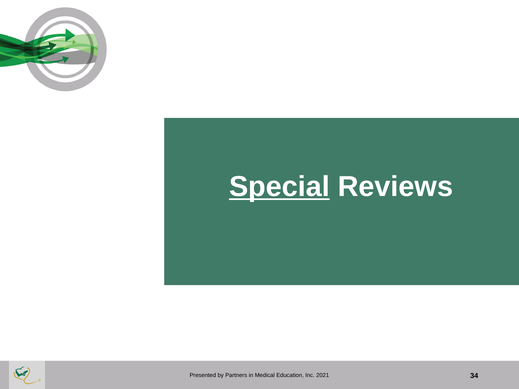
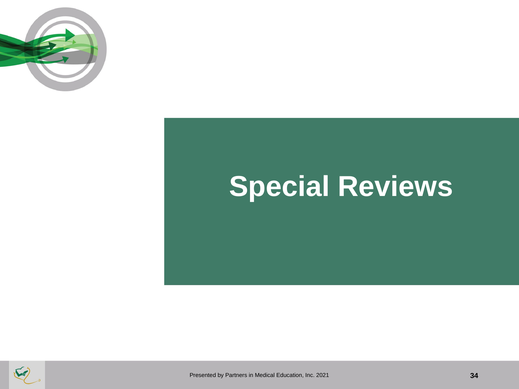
Special underline: present -> none
